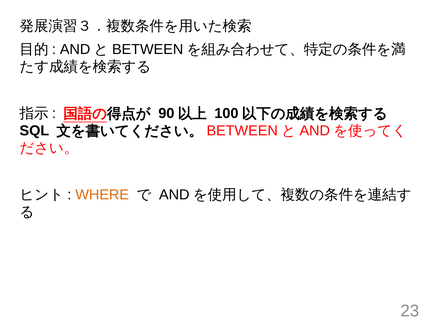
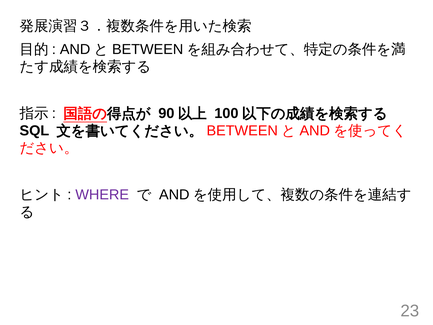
WHERE colour: orange -> purple
